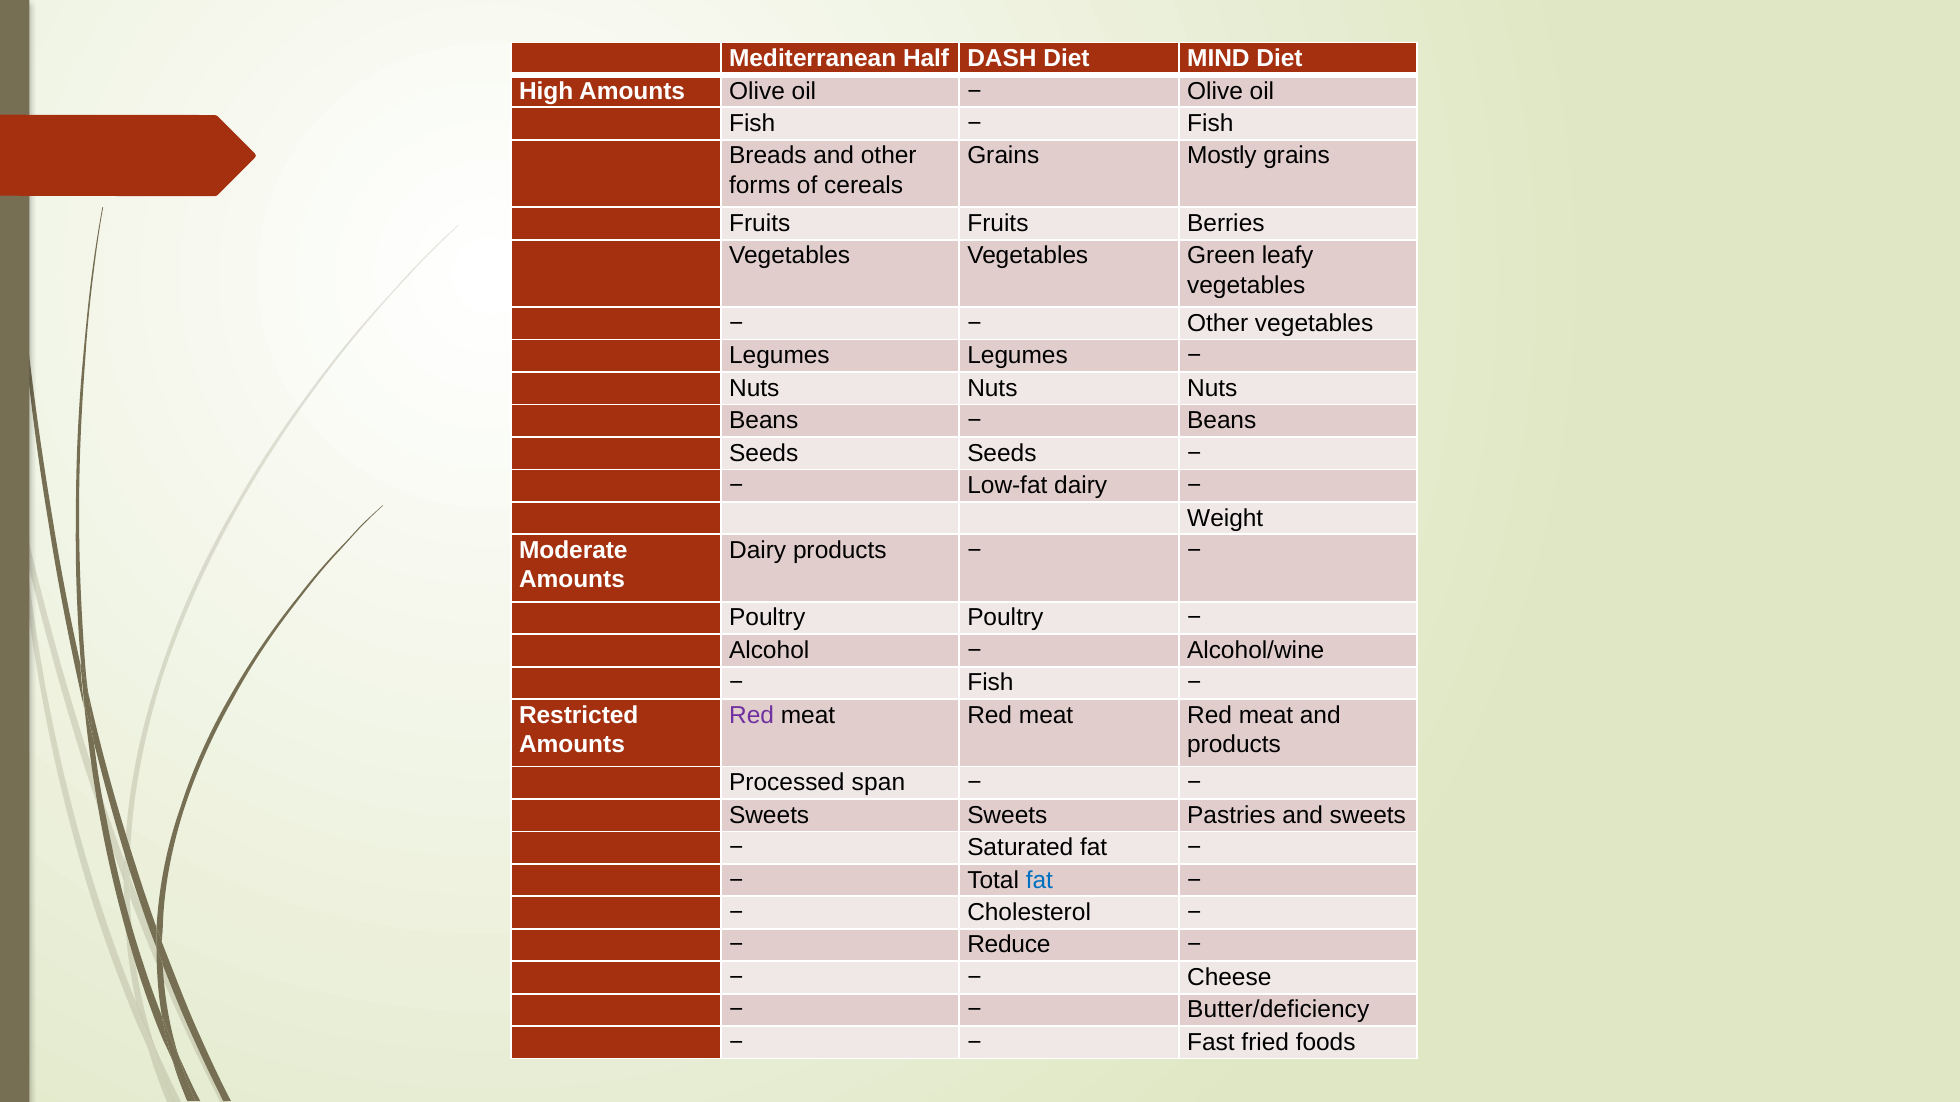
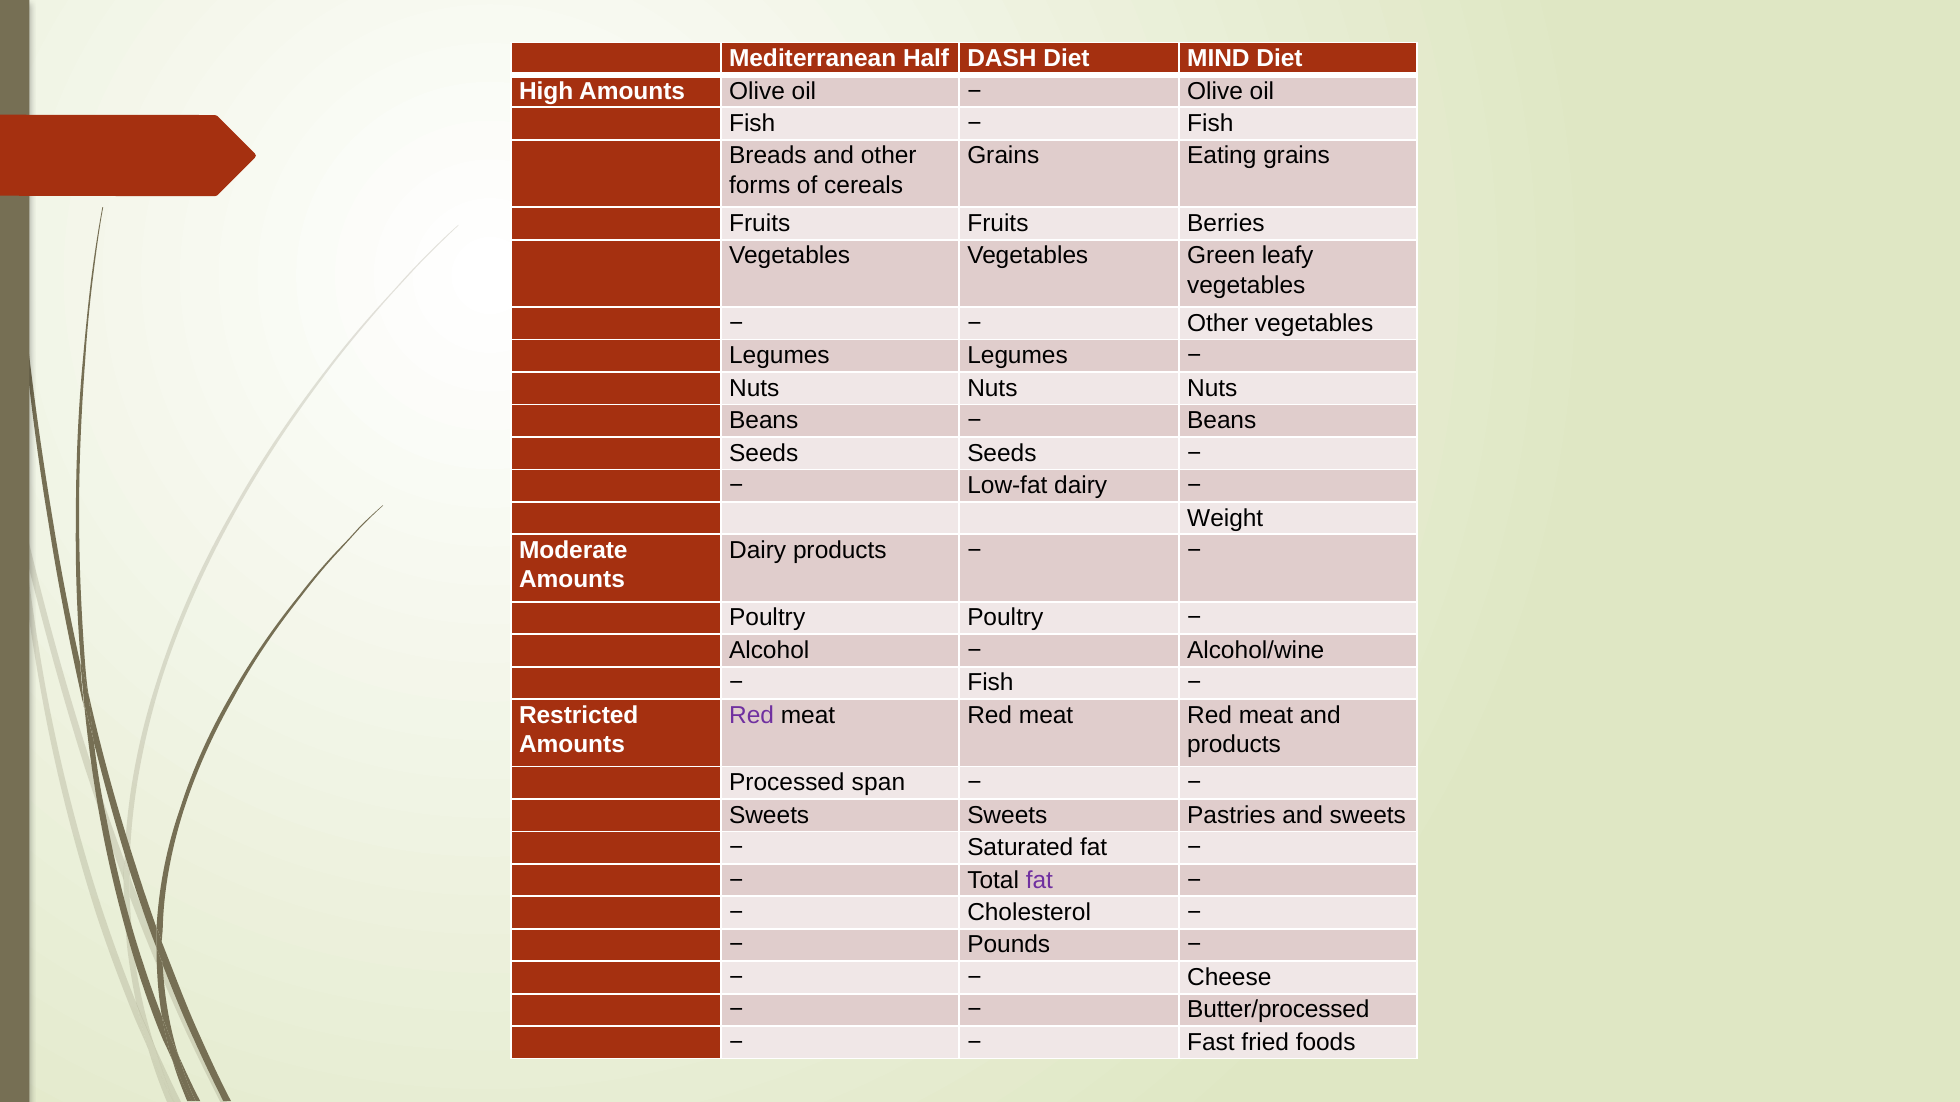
Mostly: Mostly -> Eating
fat at (1039, 880) colour: blue -> purple
Reduce: Reduce -> Pounds
Butter/deficiency: Butter/deficiency -> Butter/processed
